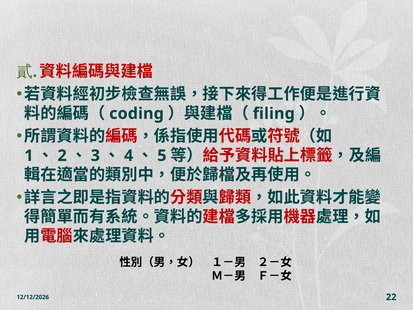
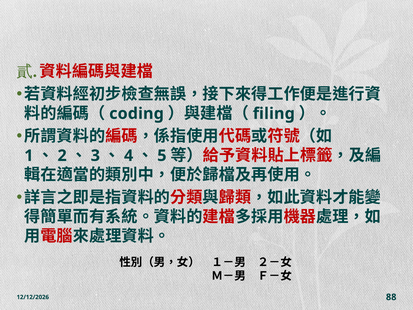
22: 22 -> 88
